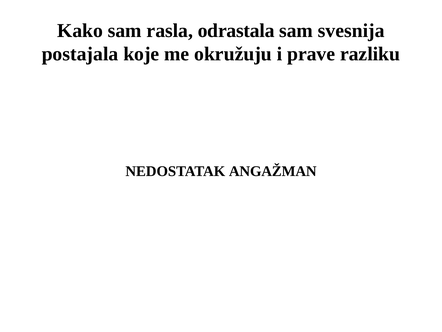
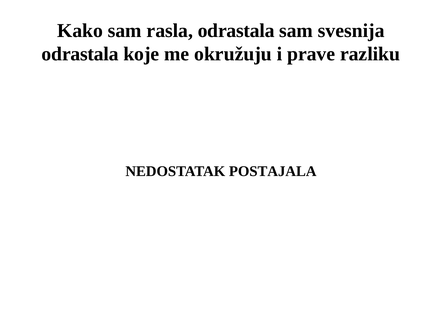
postajala at (80, 54): postajala -> odrastala
ANGAŽMAN: ANGAŽMAN -> POSTAJALA
